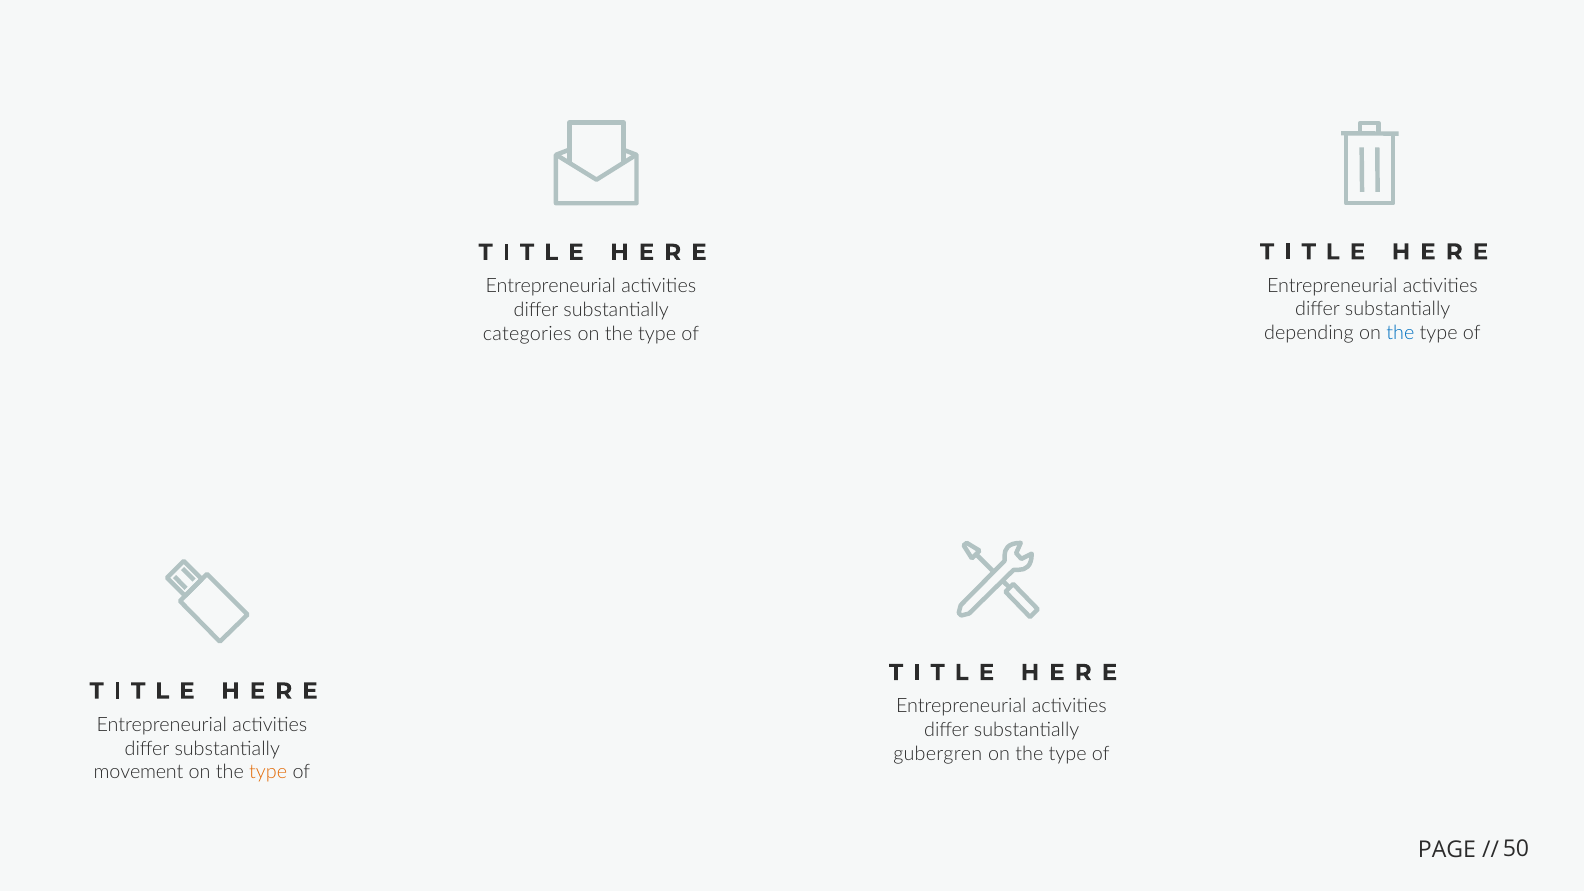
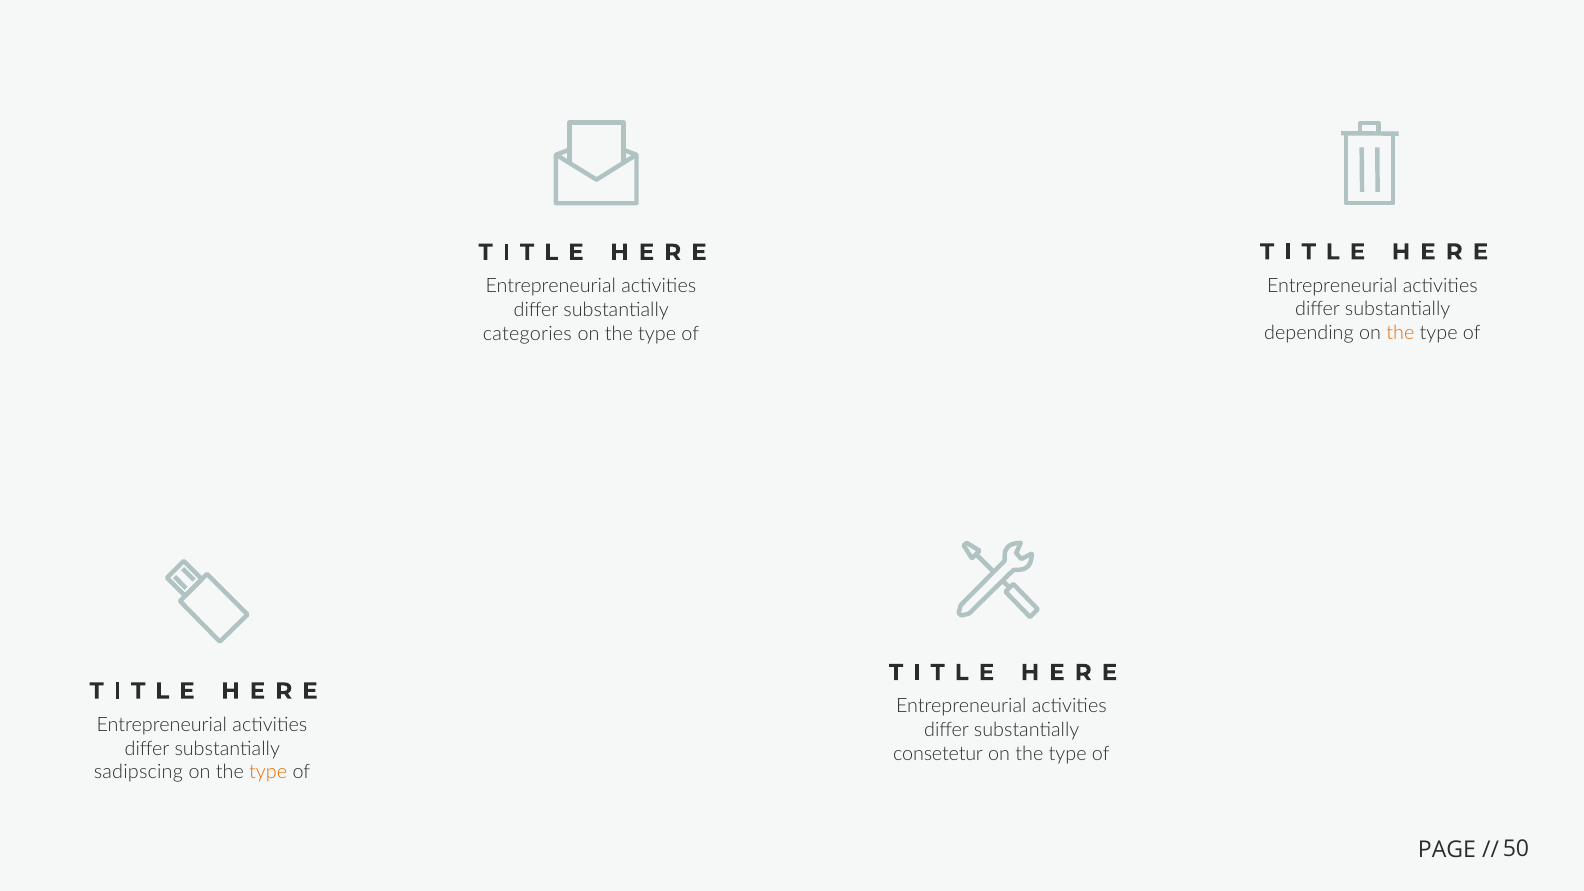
the at (1400, 333) colour: blue -> orange
gubergren: gubergren -> consetetur
movement: movement -> sadipscing
